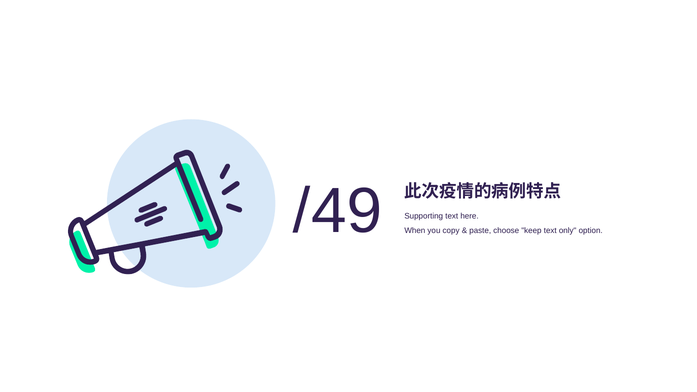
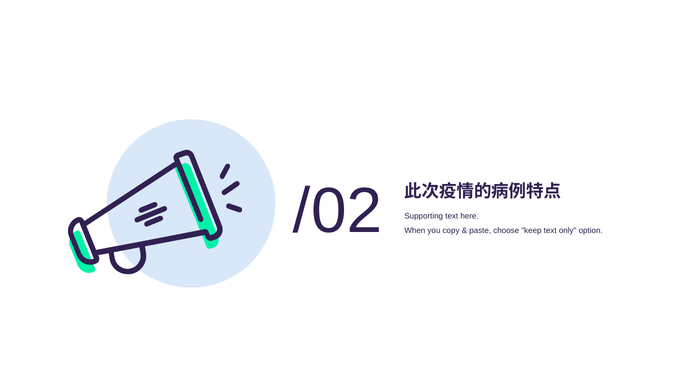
/49: /49 -> /02
